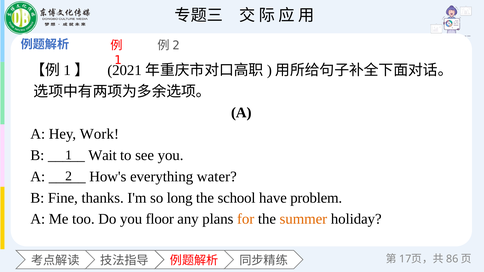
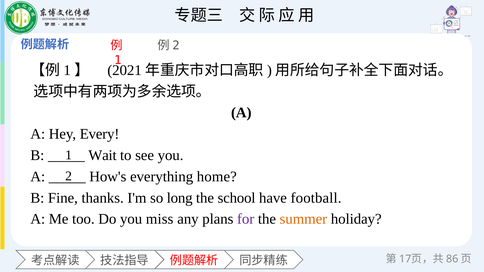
Work: Work -> Every
water: water -> home
problem: problem -> football
floor: floor -> miss
for colour: orange -> purple
